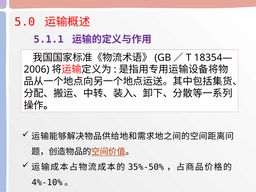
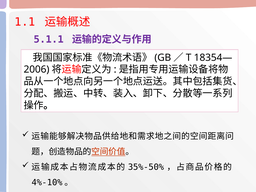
5.0: 5.0 -> 1.1
